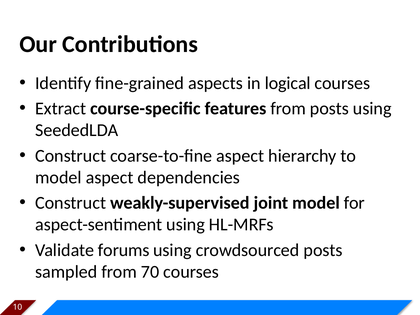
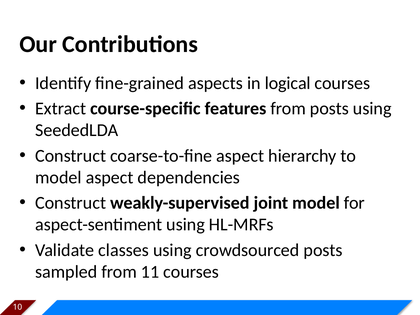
forums: forums -> classes
70: 70 -> 11
